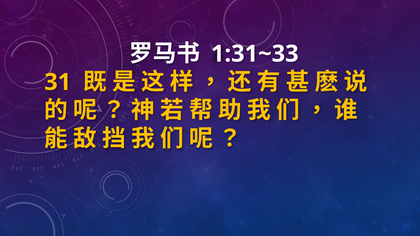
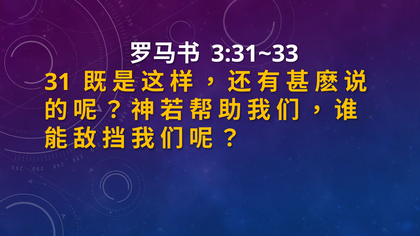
1:31~33: 1:31~33 -> 3:31~33
